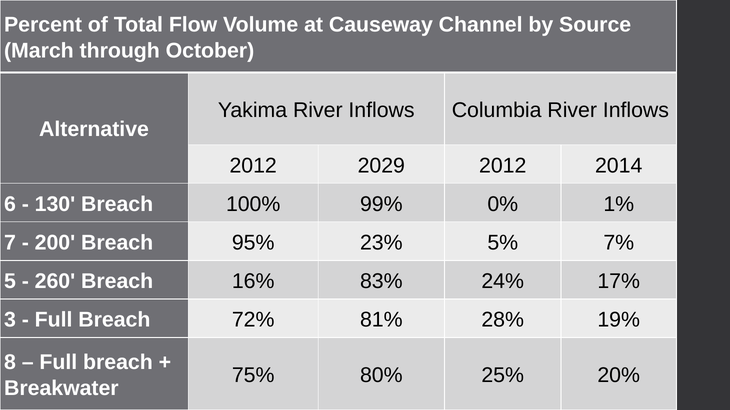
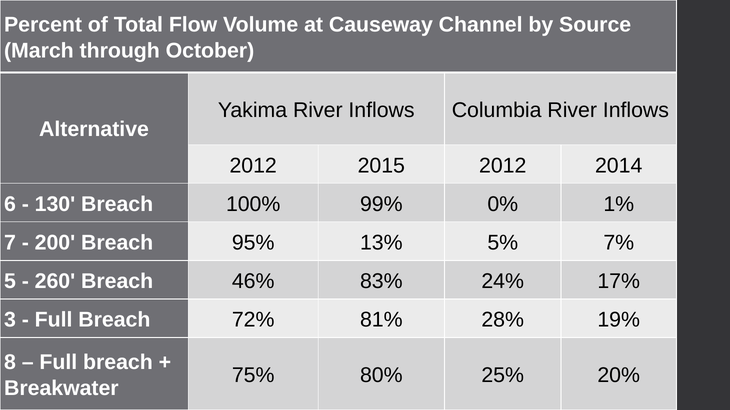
2029: 2029 -> 2015
23%: 23% -> 13%
16%: 16% -> 46%
